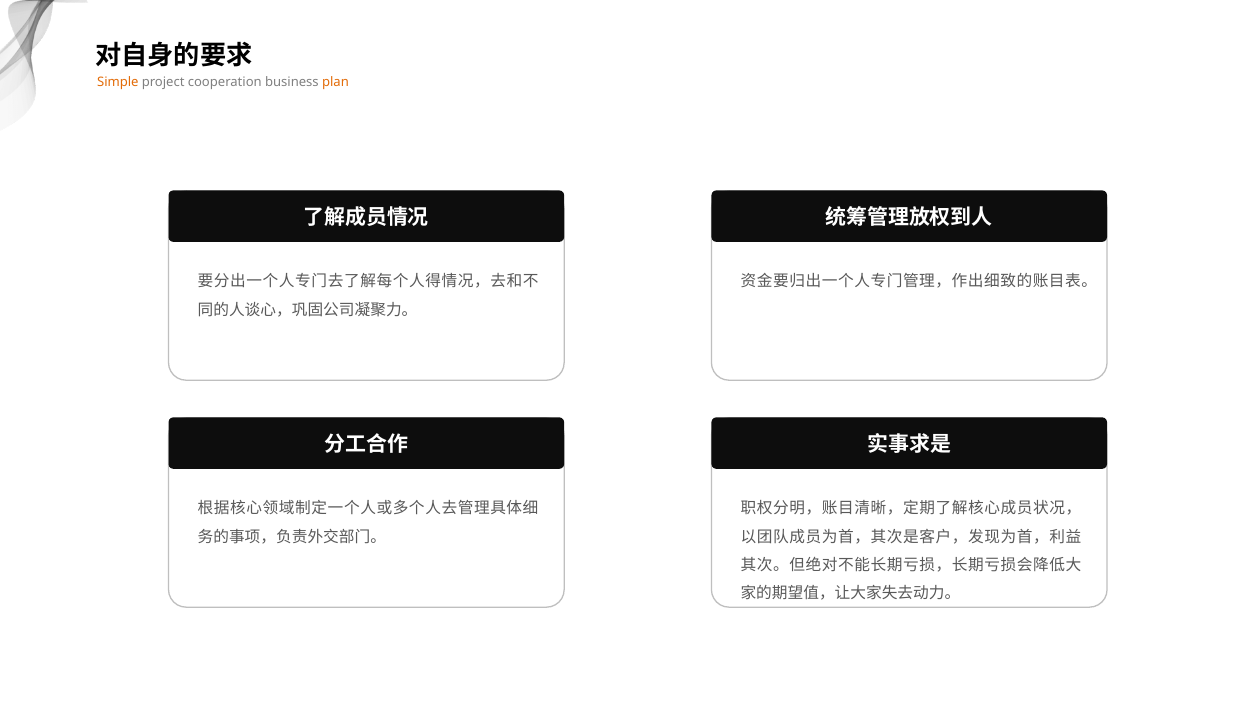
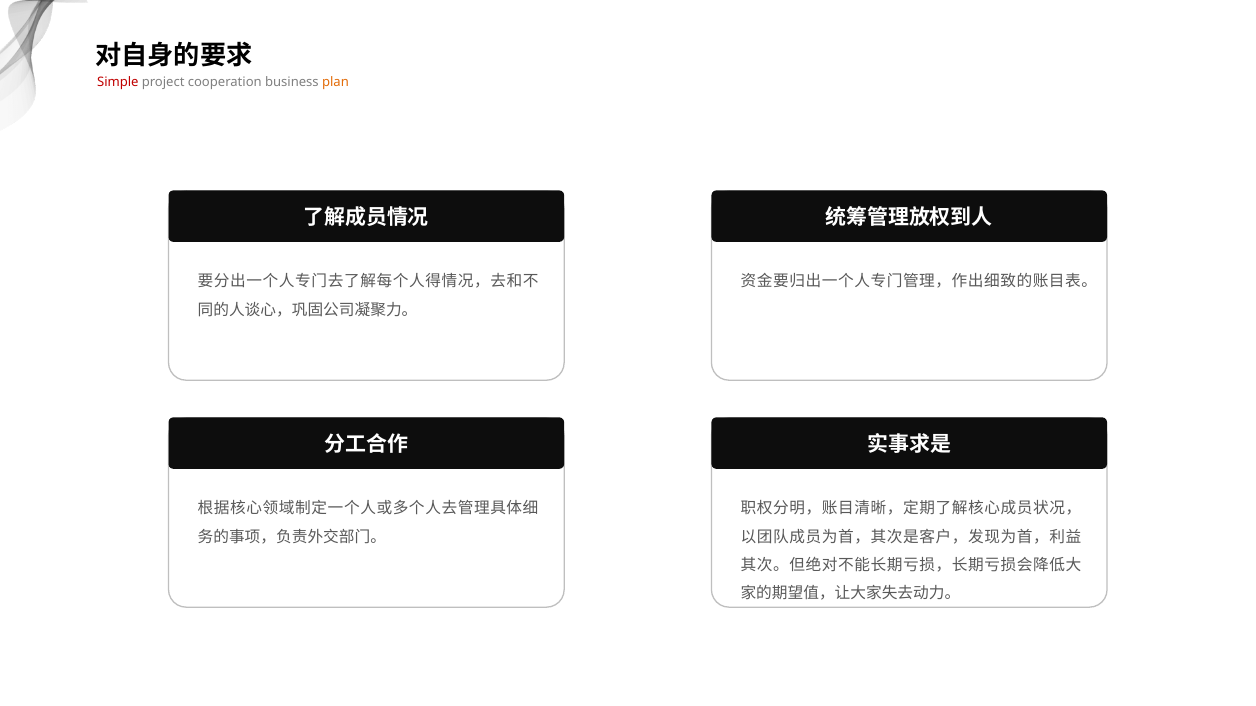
Simple colour: orange -> red
